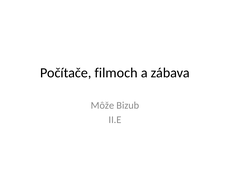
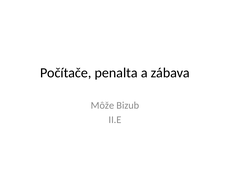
filmoch: filmoch -> penalta
